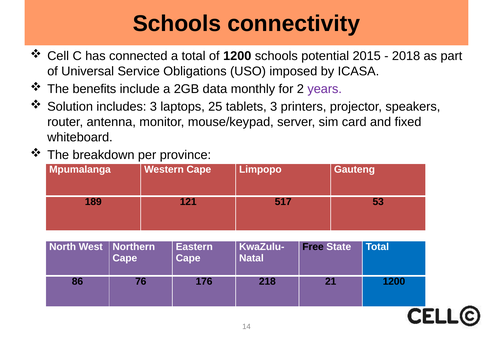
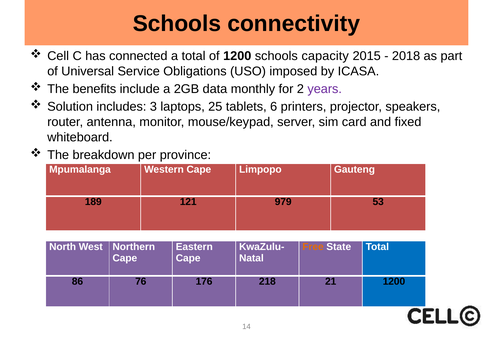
potential: potential -> capacity
tablets 3: 3 -> 6
517: 517 -> 979
Free colour: black -> orange
